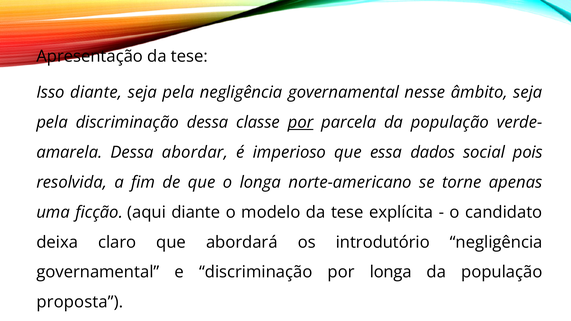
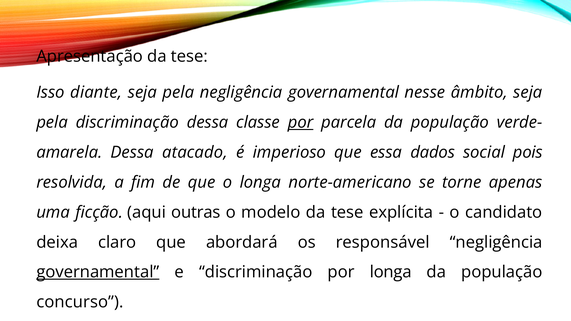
abordar: abordar -> atacado
aqui diante: diante -> outras
introdutório: introdutório -> responsável
governamental at (98, 272) underline: none -> present
proposta: proposta -> concurso
